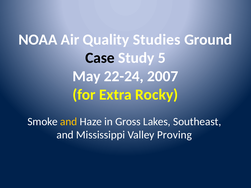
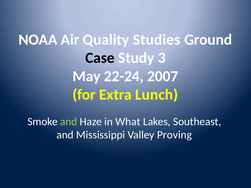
5: 5 -> 3
Rocky: Rocky -> Lunch
and at (69, 122) colour: yellow -> light green
Gross: Gross -> What
